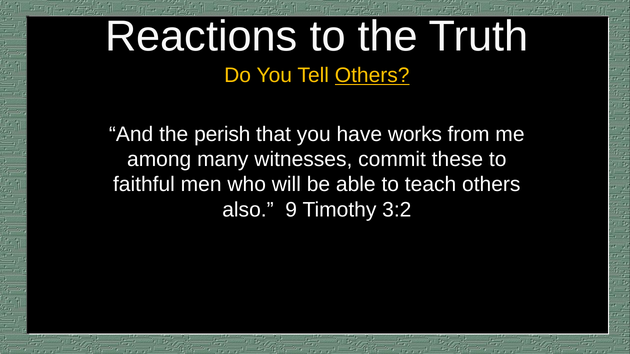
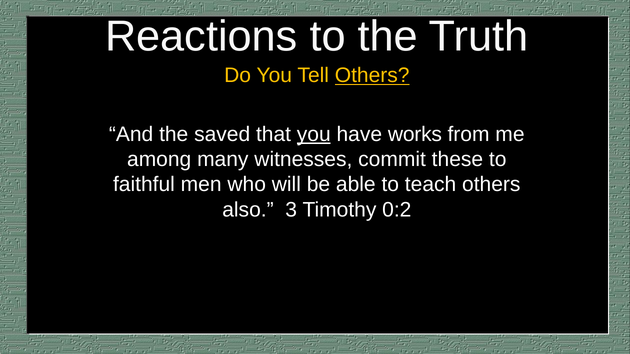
perish: perish -> saved
you at (314, 134) underline: none -> present
9: 9 -> 3
3:2: 3:2 -> 0:2
